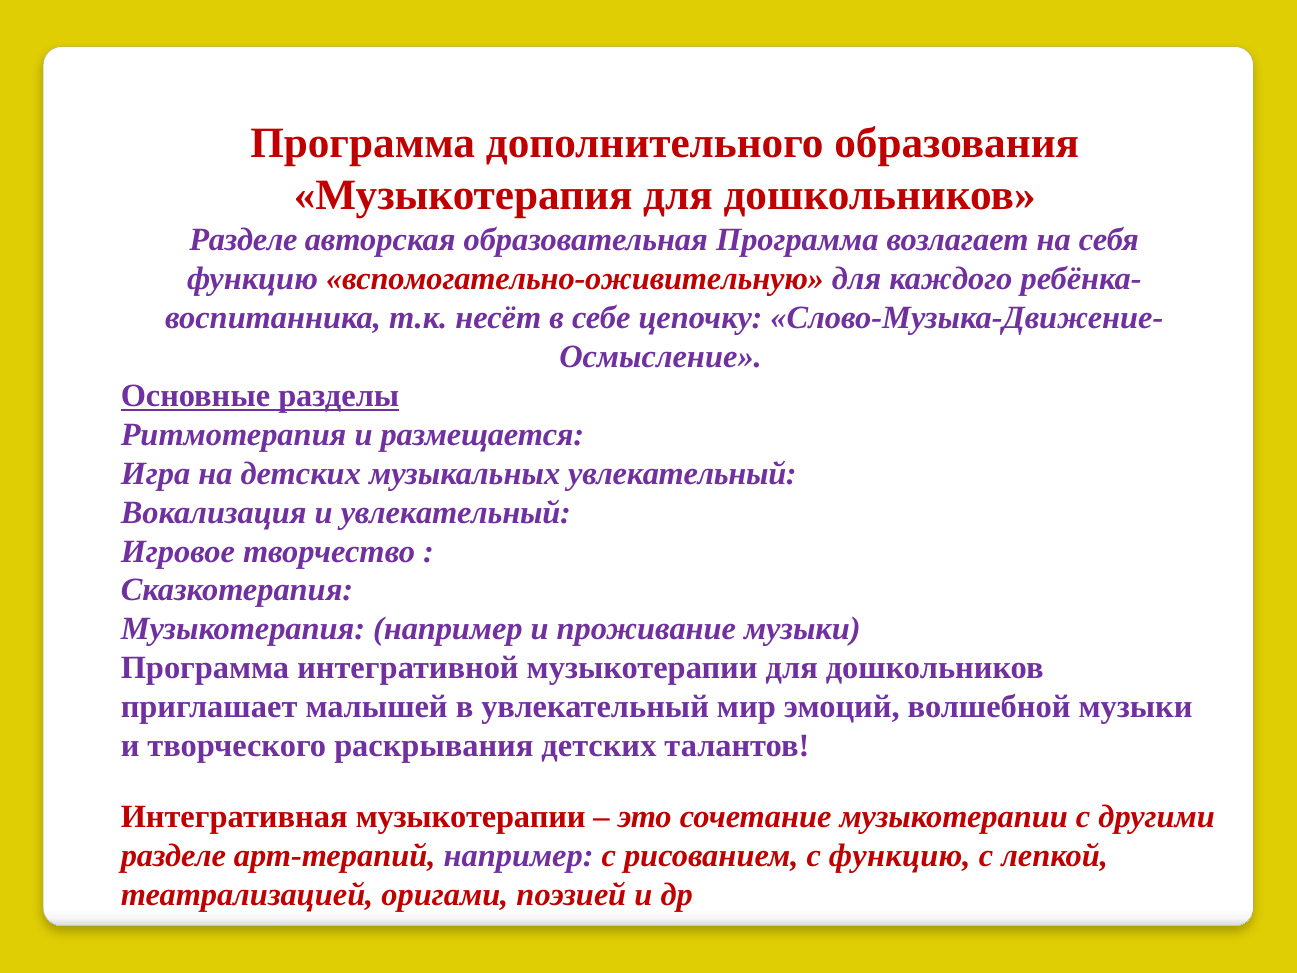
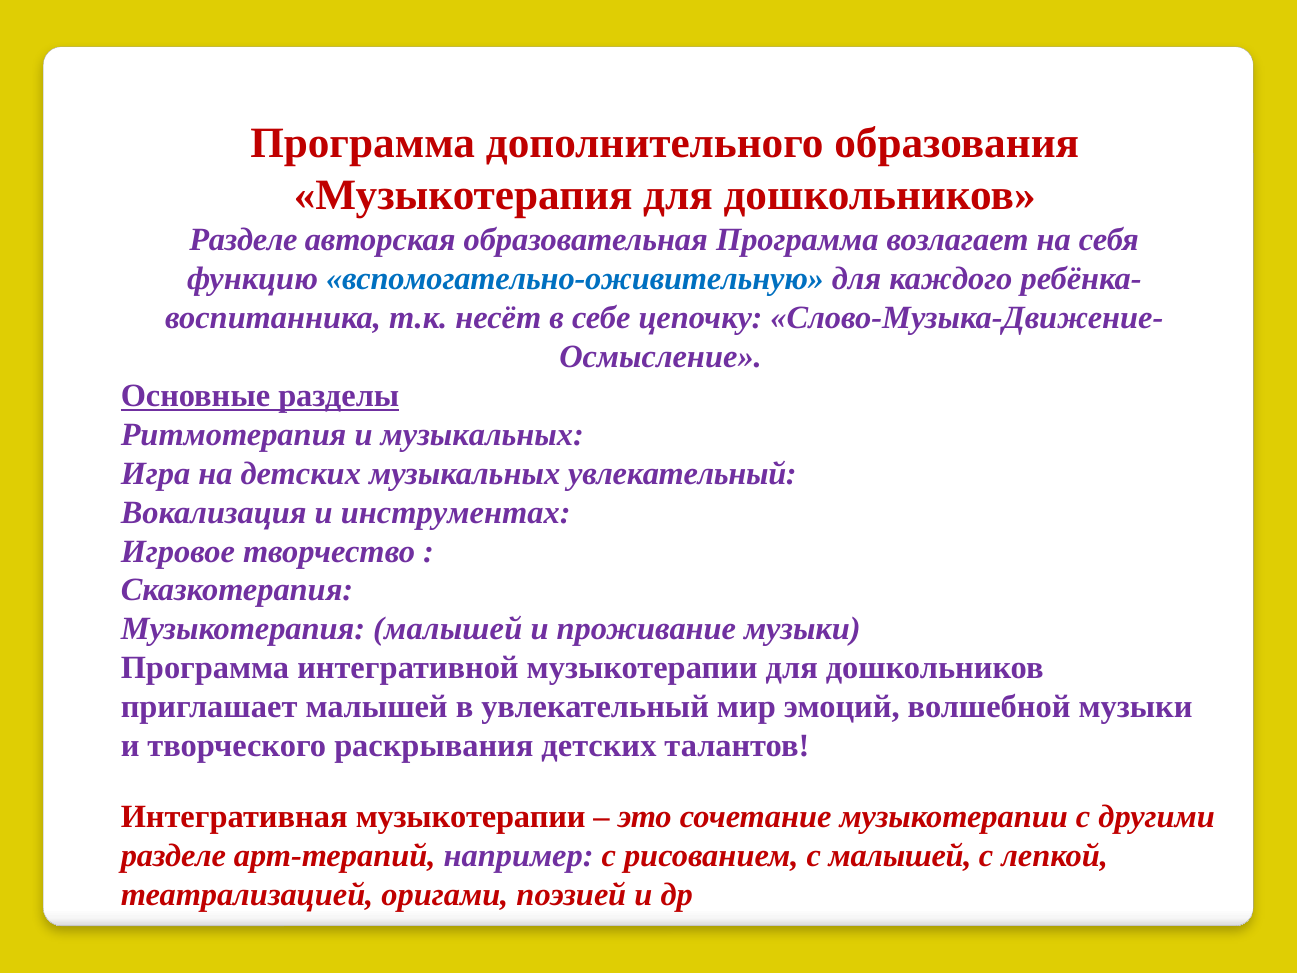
вспомогательно-оживительную colour: red -> blue
и размещается: размещается -> музыкальных
и увлекательный: увлекательный -> инструментах
Музыкотерапия например: например -> малышей
с функцию: функцию -> малышей
